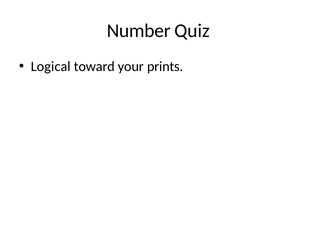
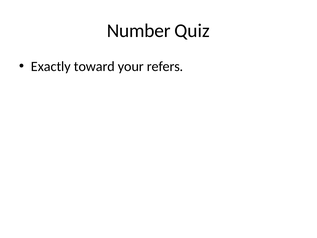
Logical: Logical -> Exactly
prints: prints -> refers
